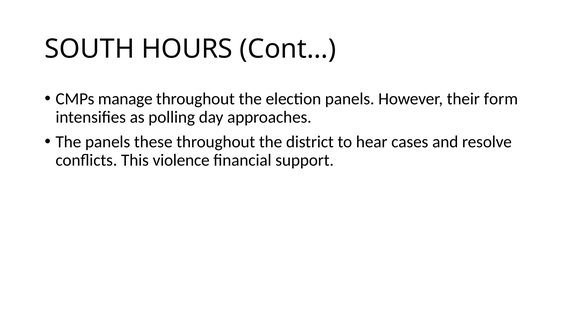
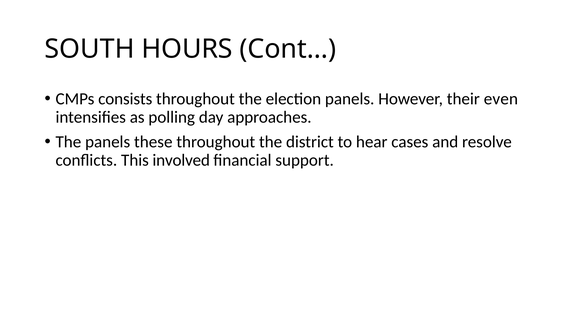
manage: manage -> consists
form: form -> even
violence: violence -> involved
